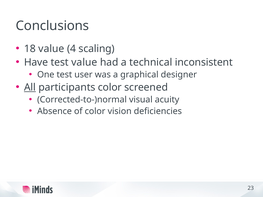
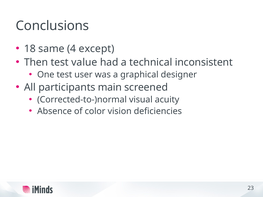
18 value: value -> same
scaling: scaling -> except
Have: Have -> Then
All underline: present -> none
participants color: color -> main
